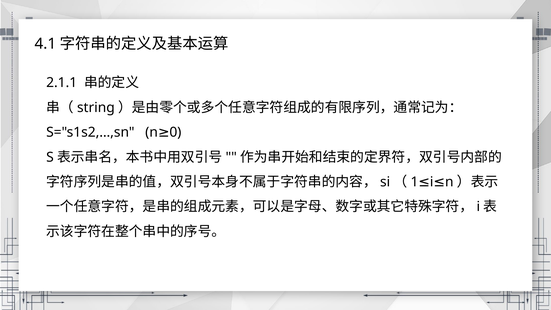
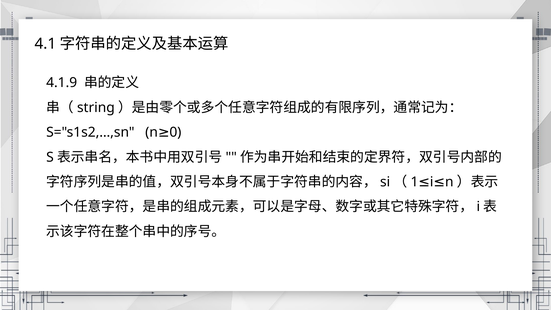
2.1.1: 2.1.1 -> 4.1.9
